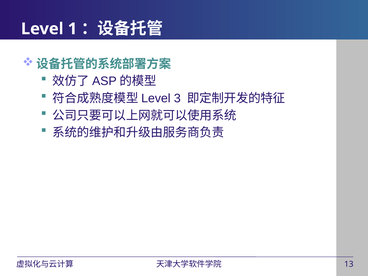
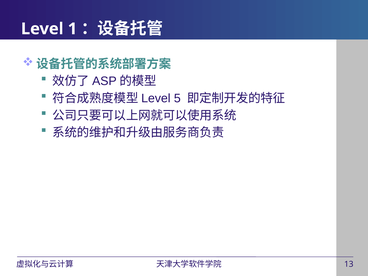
3: 3 -> 5
